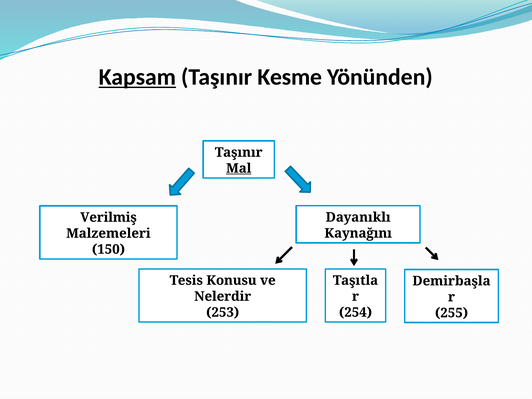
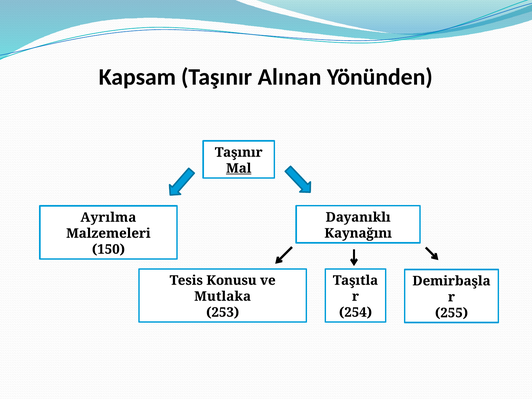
Kapsam underline: present -> none
Kesme: Kesme -> Alınan
Verilmiş: Verilmiş -> Ayrılma
Nelerdir: Nelerdir -> Mutlaka
